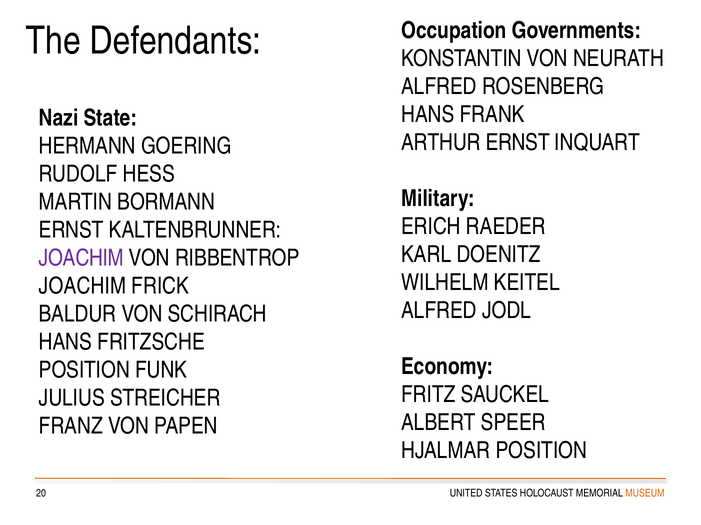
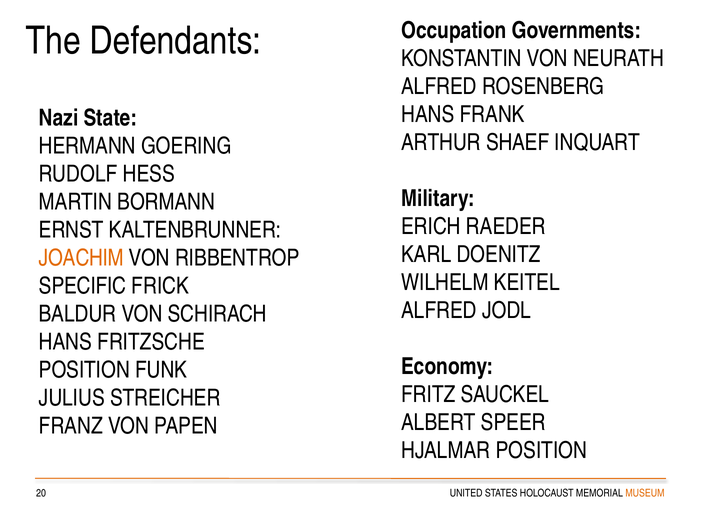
ARTHUR ERNST: ERNST -> SHAEF
JOACHIM at (81, 259) colour: purple -> orange
JOACHIM at (82, 287): JOACHIM -> SPECIFIC
